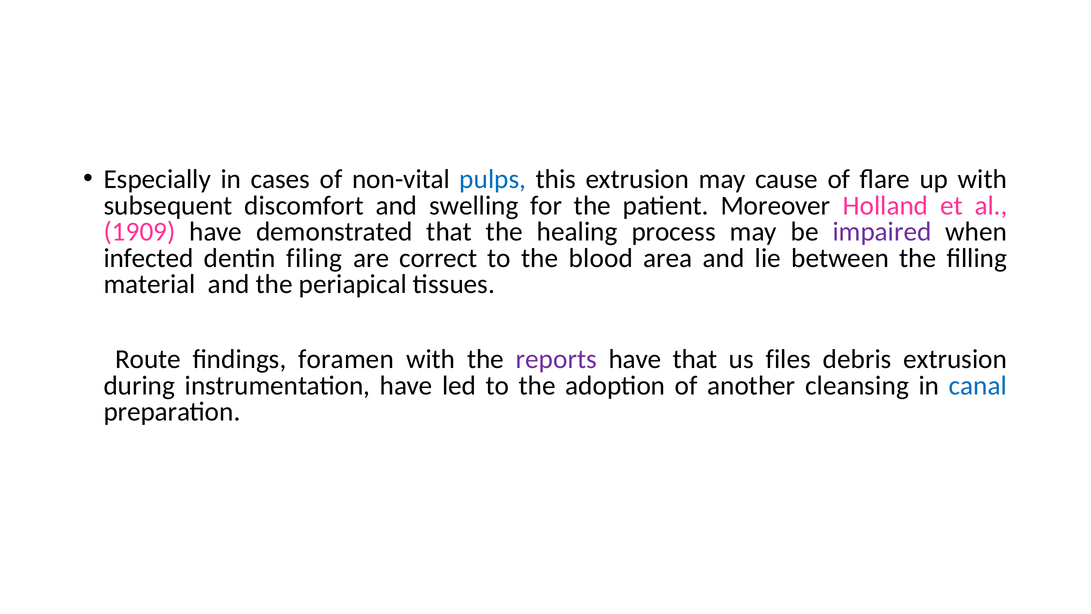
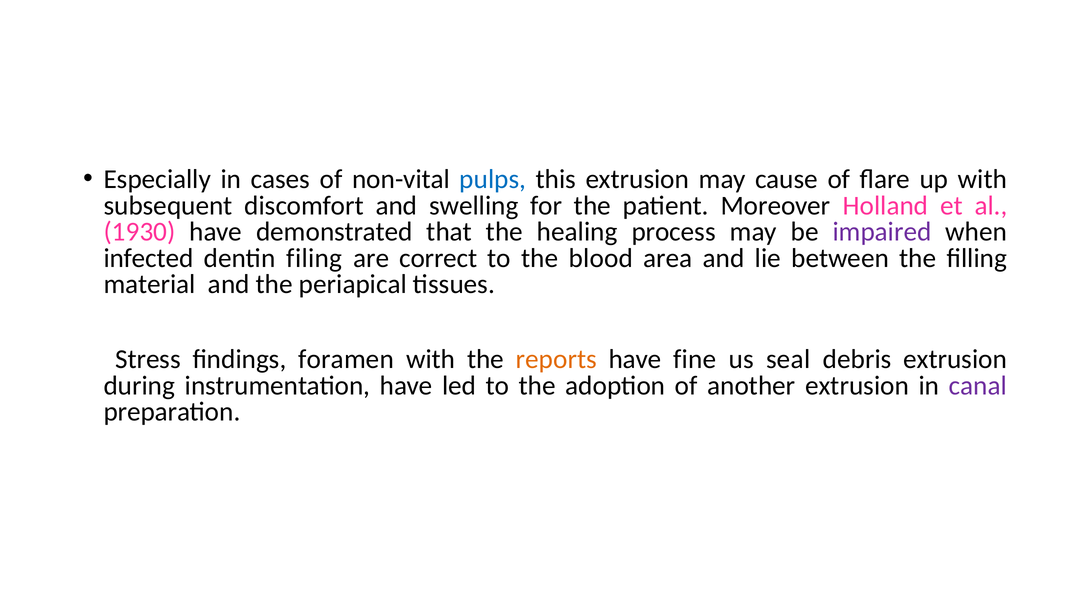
1909: 1909 -> 1930
Route: Route -> Stress
reports colour: purple -> orange
have that: that -> fine
files: files -> seal
another cleansing: cleansing -> extrusion
canal colour: blue -> purple
